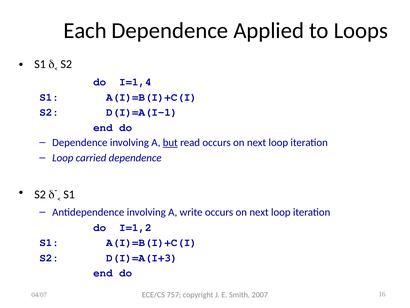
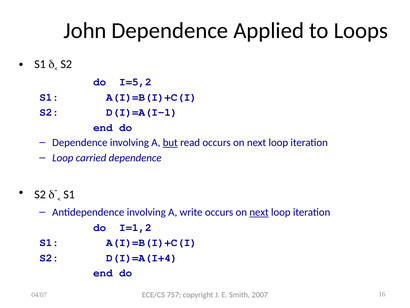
Each: Each -> John
I=1,4: I=1,4 -> I=5,2
next at (259, 212) underline: none -> present
D(I)=A(I+3: D(I)=A(I+3 -> D(I)=A(I+4
